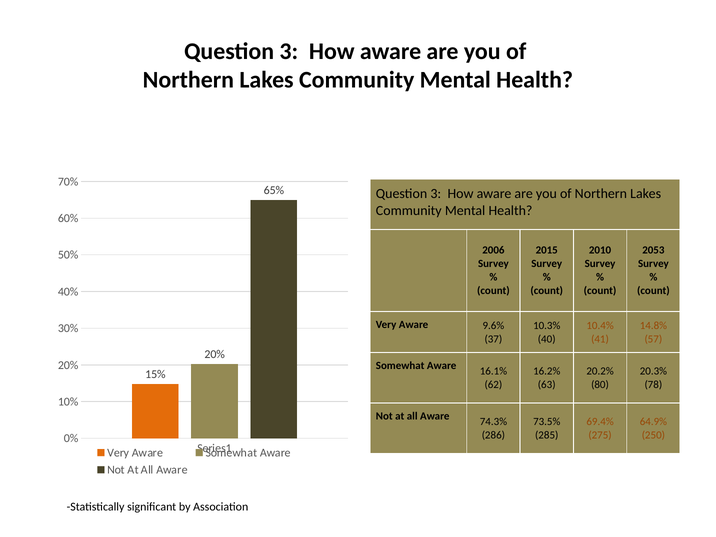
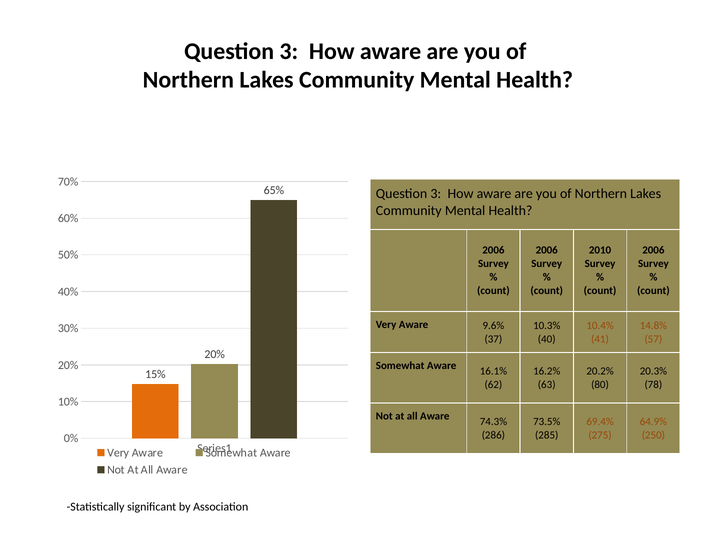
2015 at (547, 250): 2015 -> 2006
2053 at (653, 250): 2053 -> 2006
